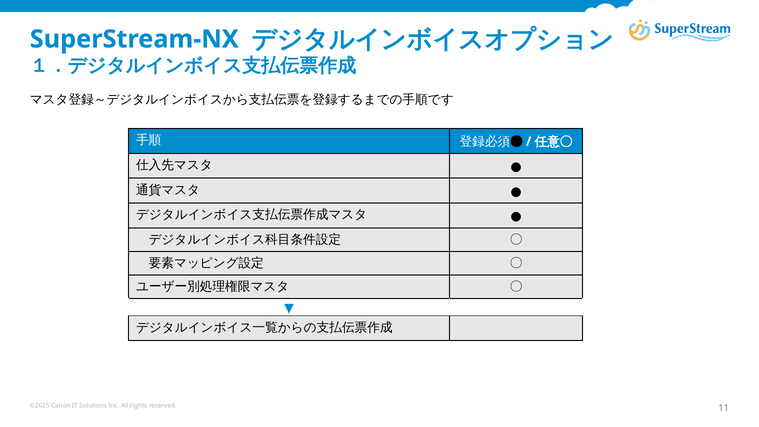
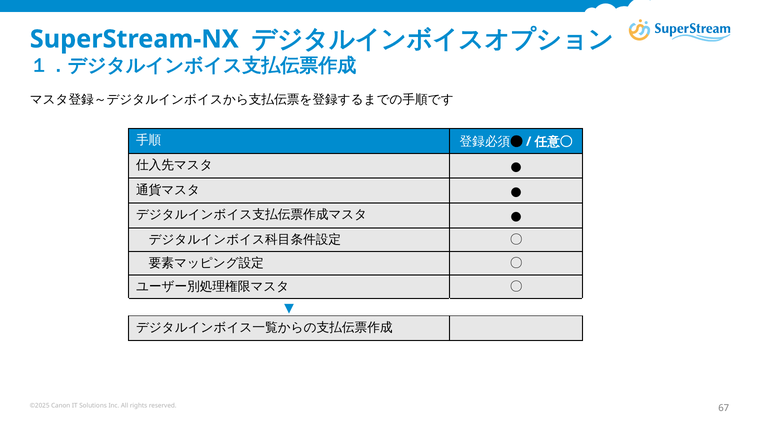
11: 11 -> 67
